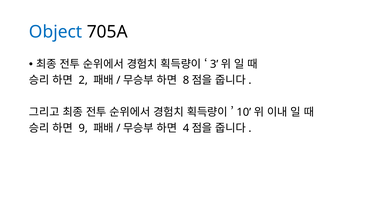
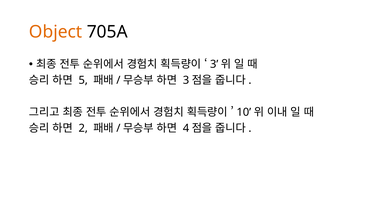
Object colour: blue -> orange
2: 2 -> 5
8 at (186, 80): 8 -> 3
9: 9 -> 2
